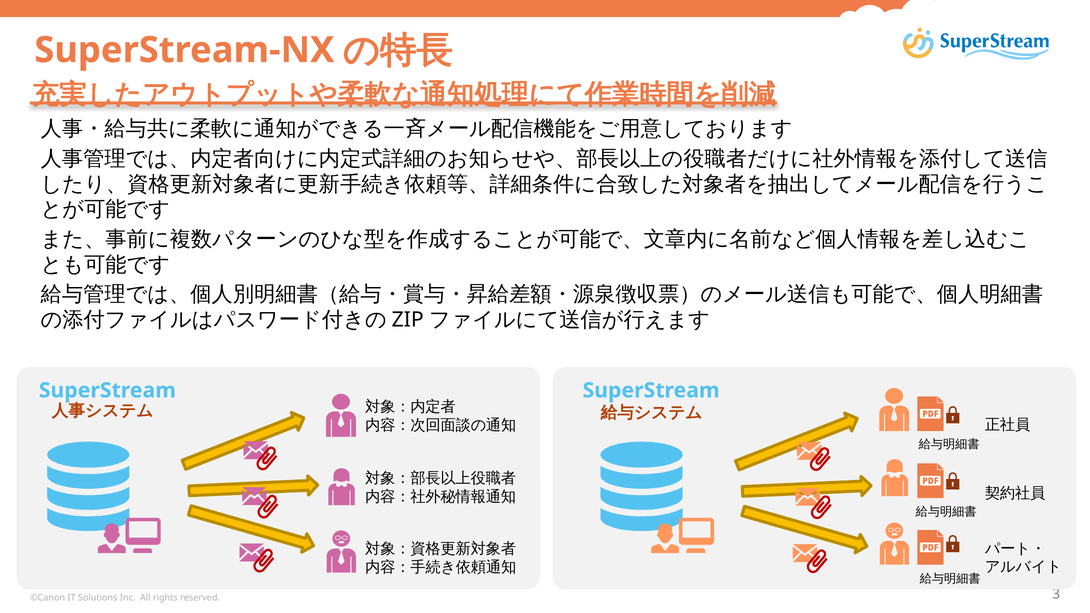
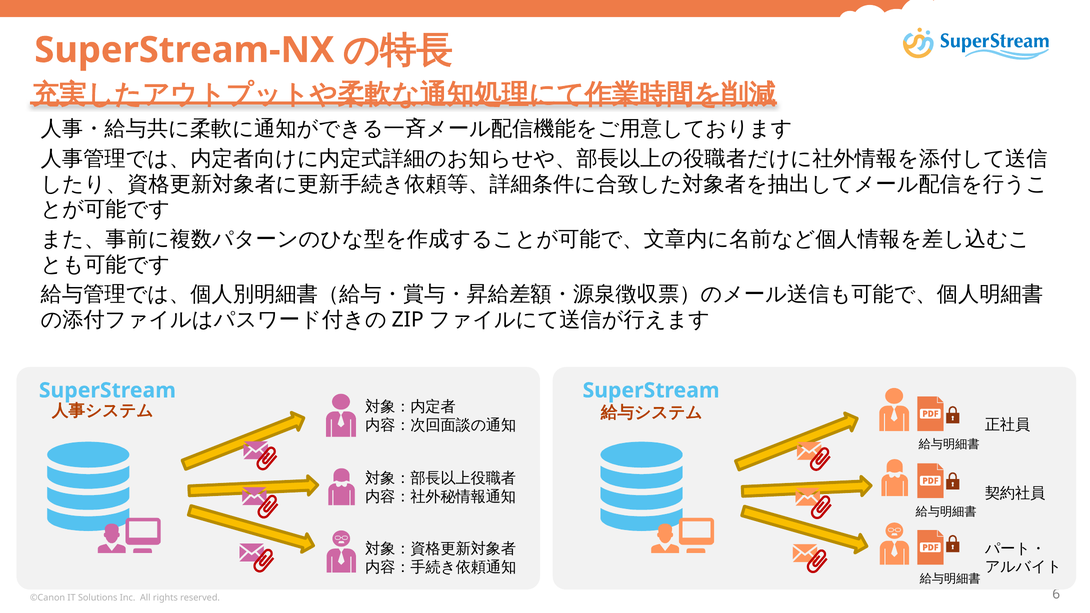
3: 3 -> 6
